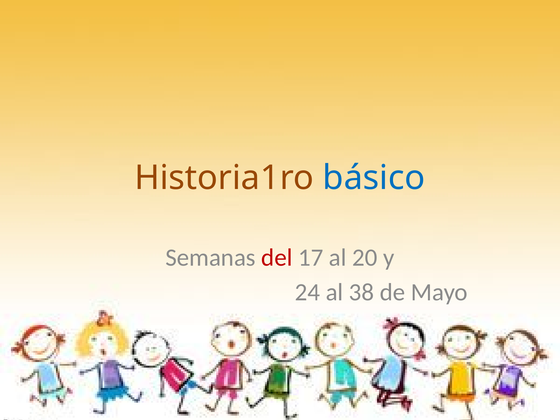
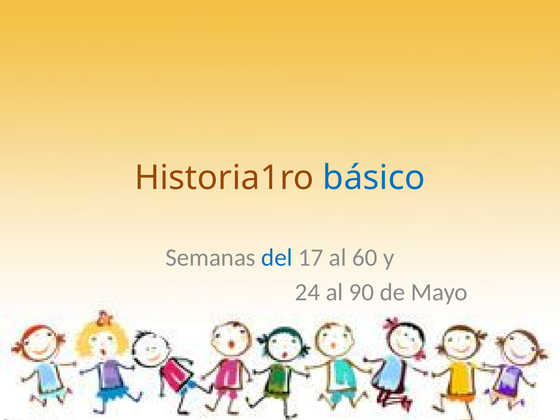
del colour: red -> blue
20: 20 -> 60
38: 38 -> 90
